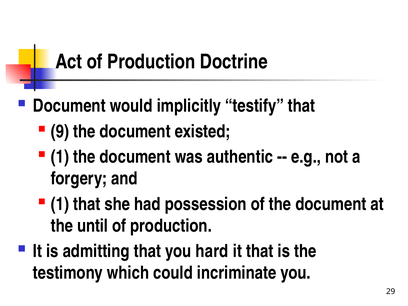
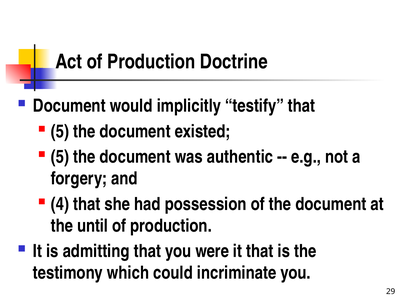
9 at (60, 131): 9 -> 5
1 at (60, 157): 1 -> 5
1 at (60, 204): 1 -> 4
hard: hard -> were
